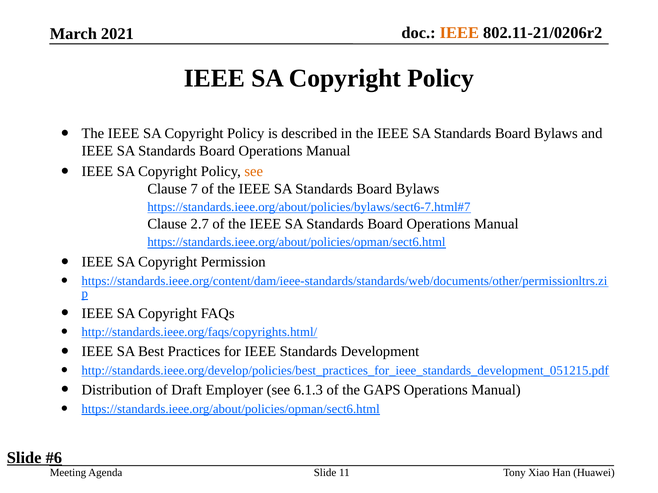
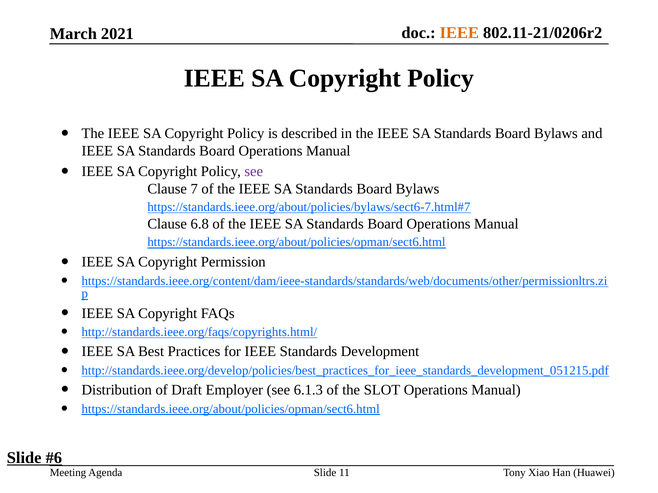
see at (254, 172) colour: orange -> purple
2.7: 2.7 -> 6.8
GAPS: GAPS -> SLOT
